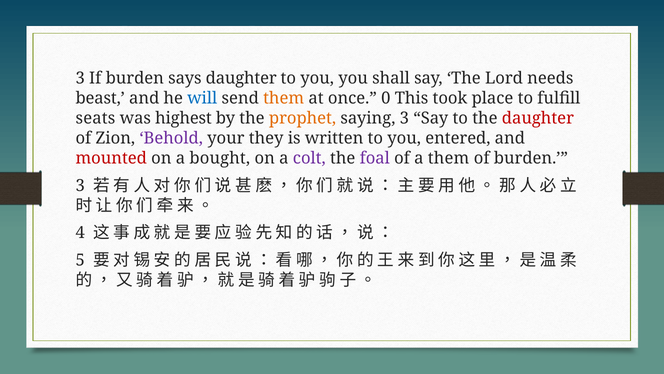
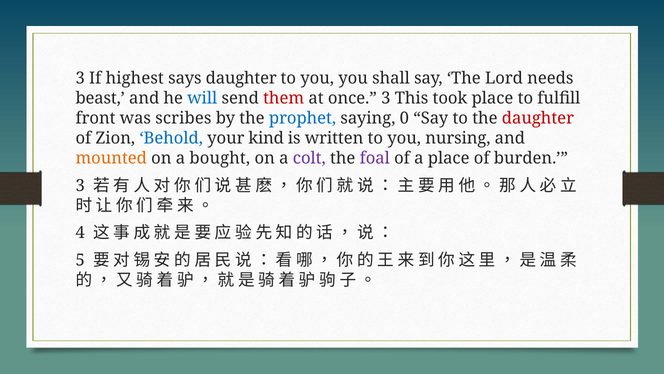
If burden: burden -> highest
them at (284, 98) colour: orange -> red
once 0: 0 -> 3
seats: seats -> front
highest: highest -> scribes
prophet colour: orange -> blue
saying 3: 3 -> 0
Behold colour: purple -> blue
they: they -> kind
entered: entered -> nursing
mounted colour: red -> orange
a them: them -> place
